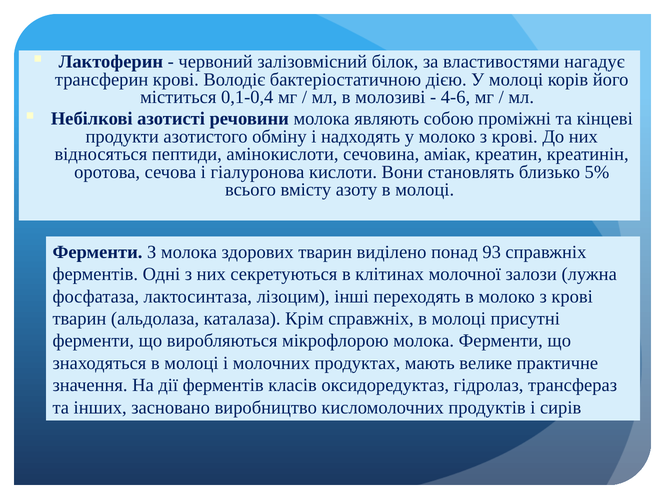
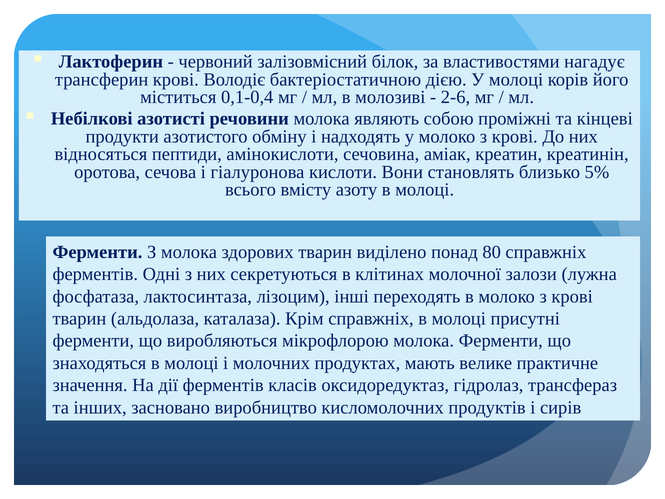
4-6: 4-6 -> 2-6
93: 93 -> 80
